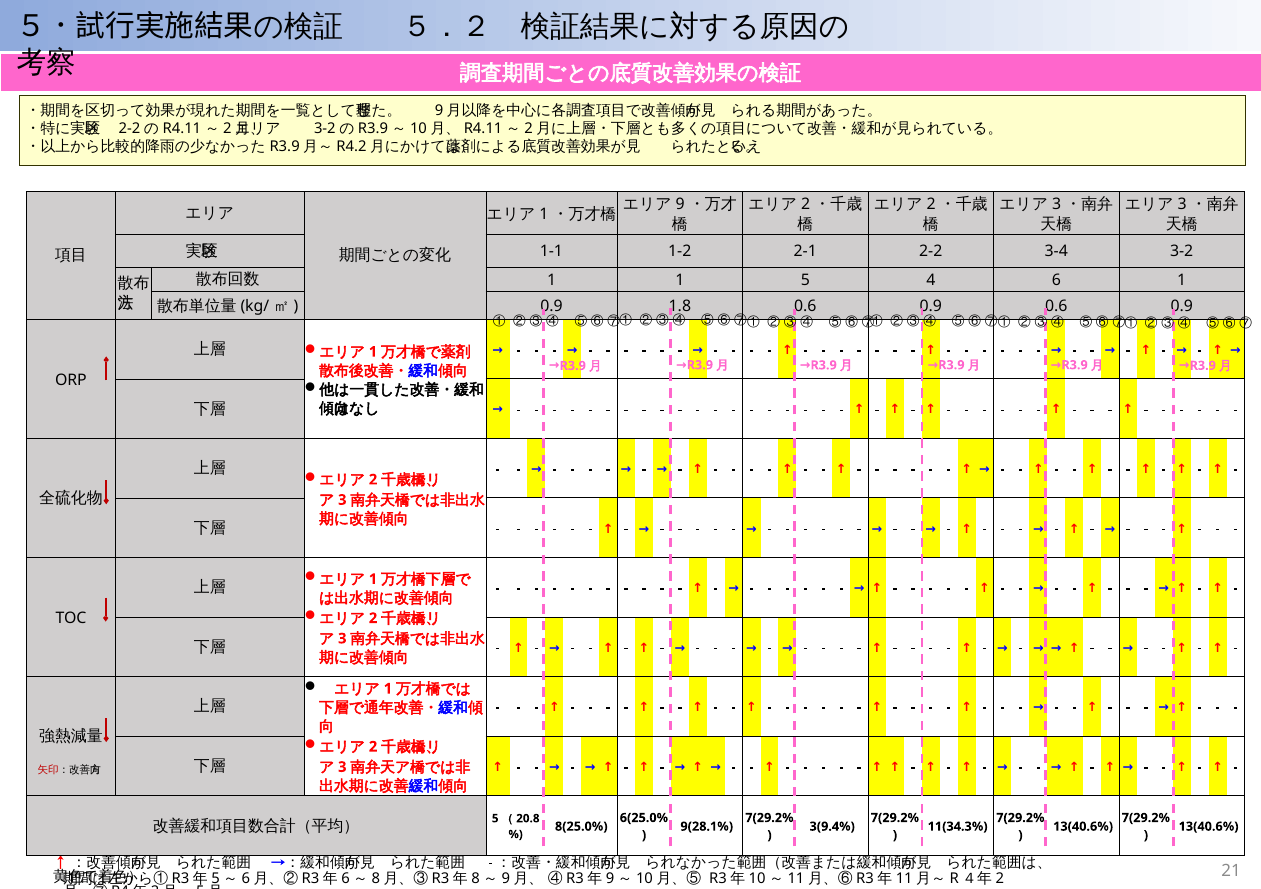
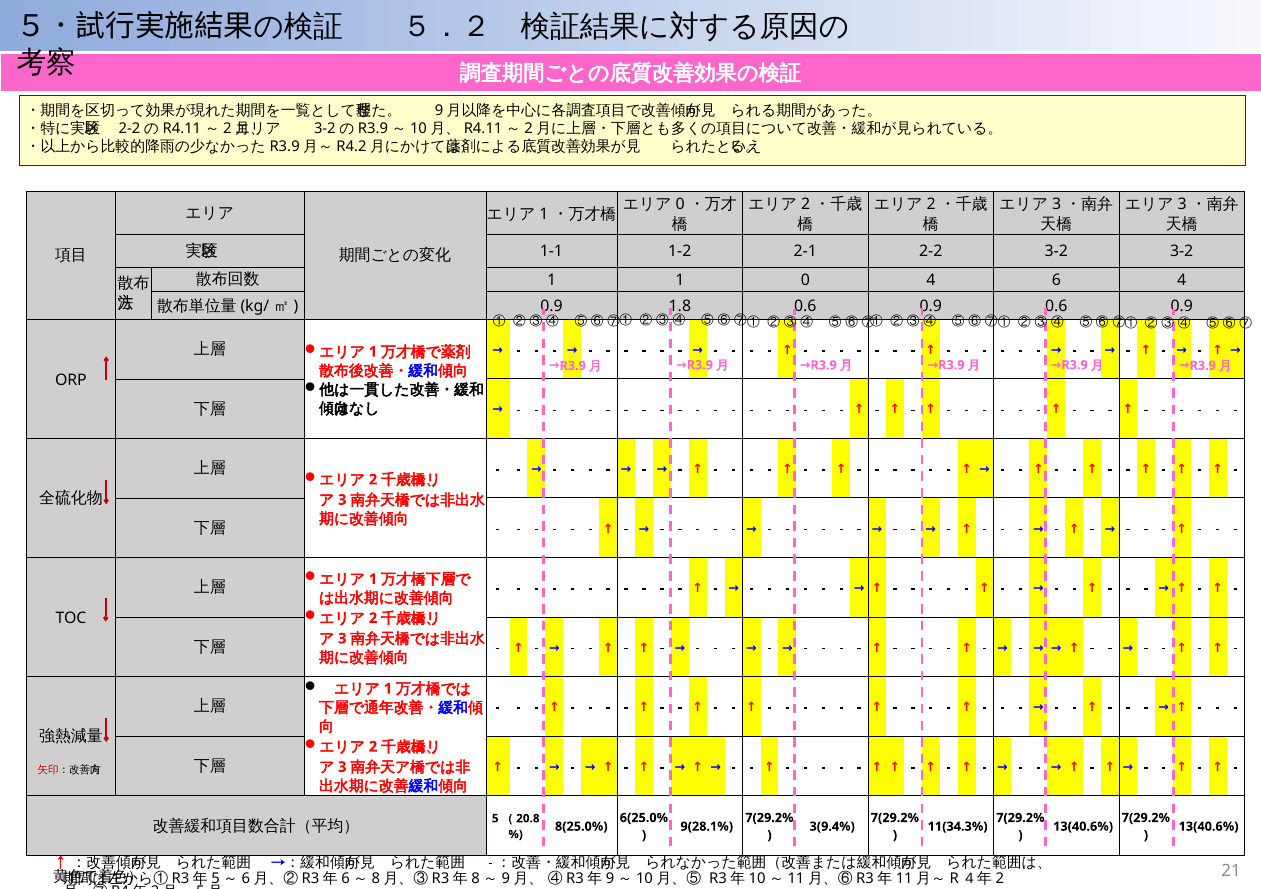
9 at (680, 204): 9 -> 0
2-2 3-4: 3-4 -> 3-2
1 5: 5 -> 0
6 1: 1 -> 4
